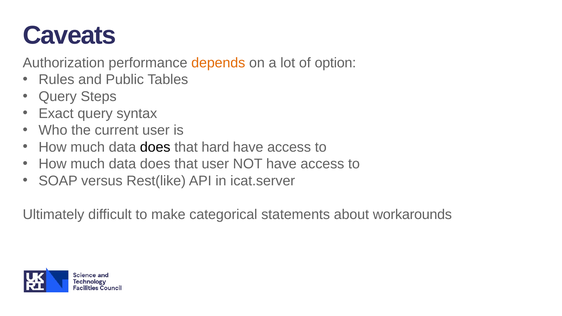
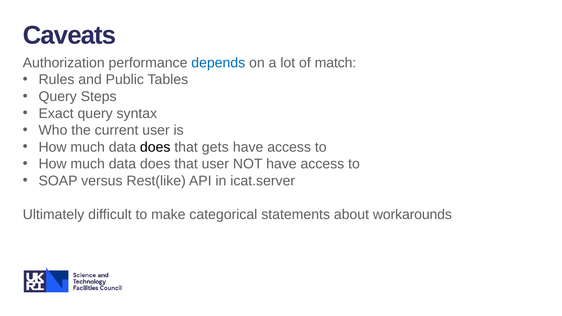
depends colour: orange -> blue
option: option -> match
hard: hard -> gets
